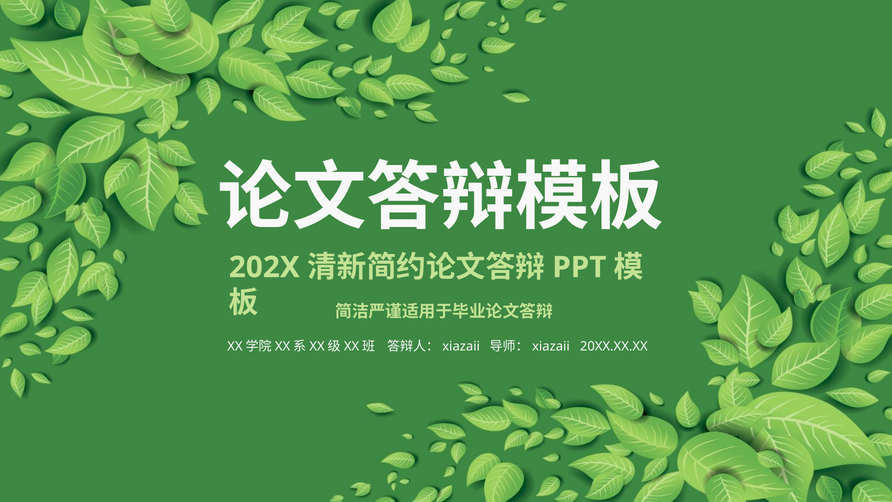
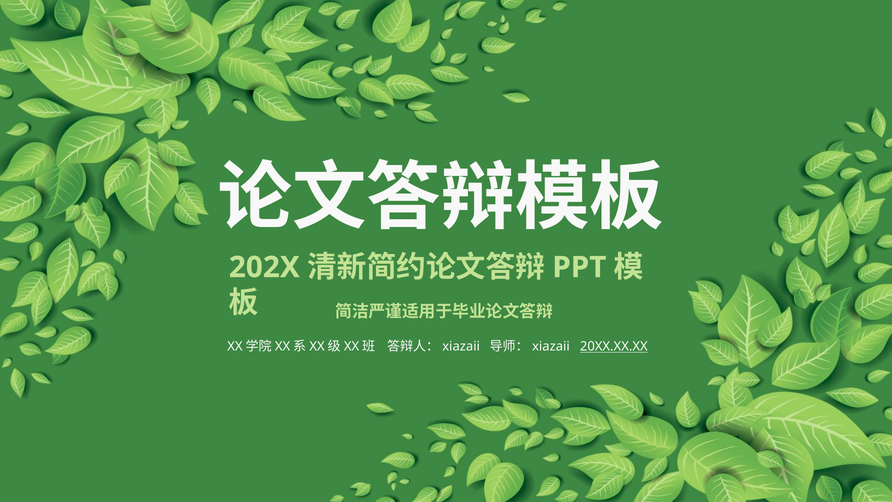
20XX.XX.XX underline: none -> present
